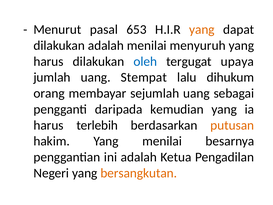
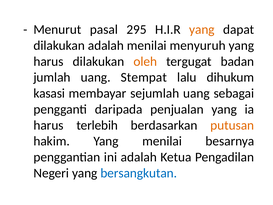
653: 653 -> 295
oleh colour: blue -> orange
upaya: upaya -> badan
orang: orang -> kasasi
kemudian: kemudian -> penjualan
bersangkutan colour: orange -> blue
